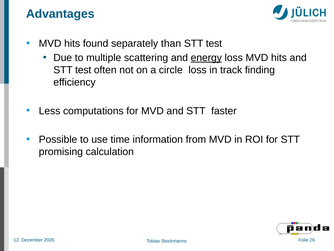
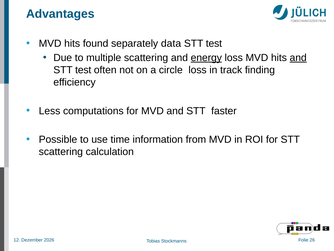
than: than -> data
and at (298, 58) underline: none -> present
promising at (61, 151): promising -> scattering
